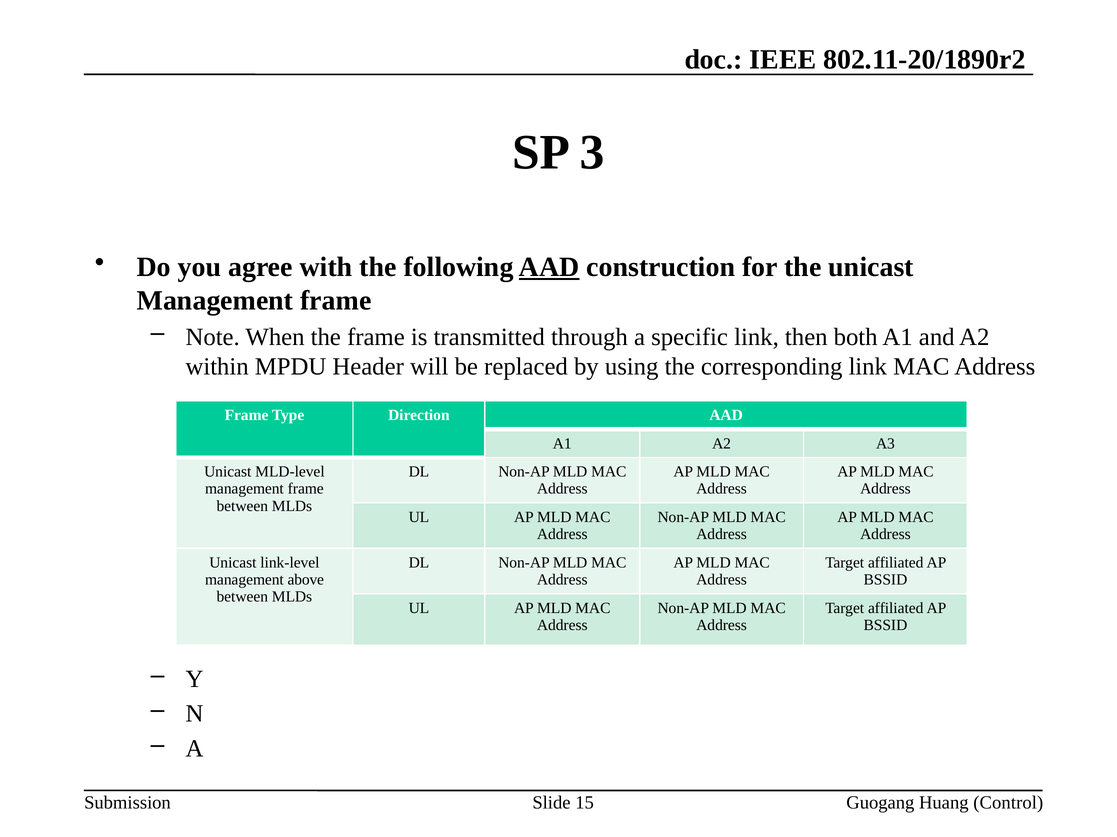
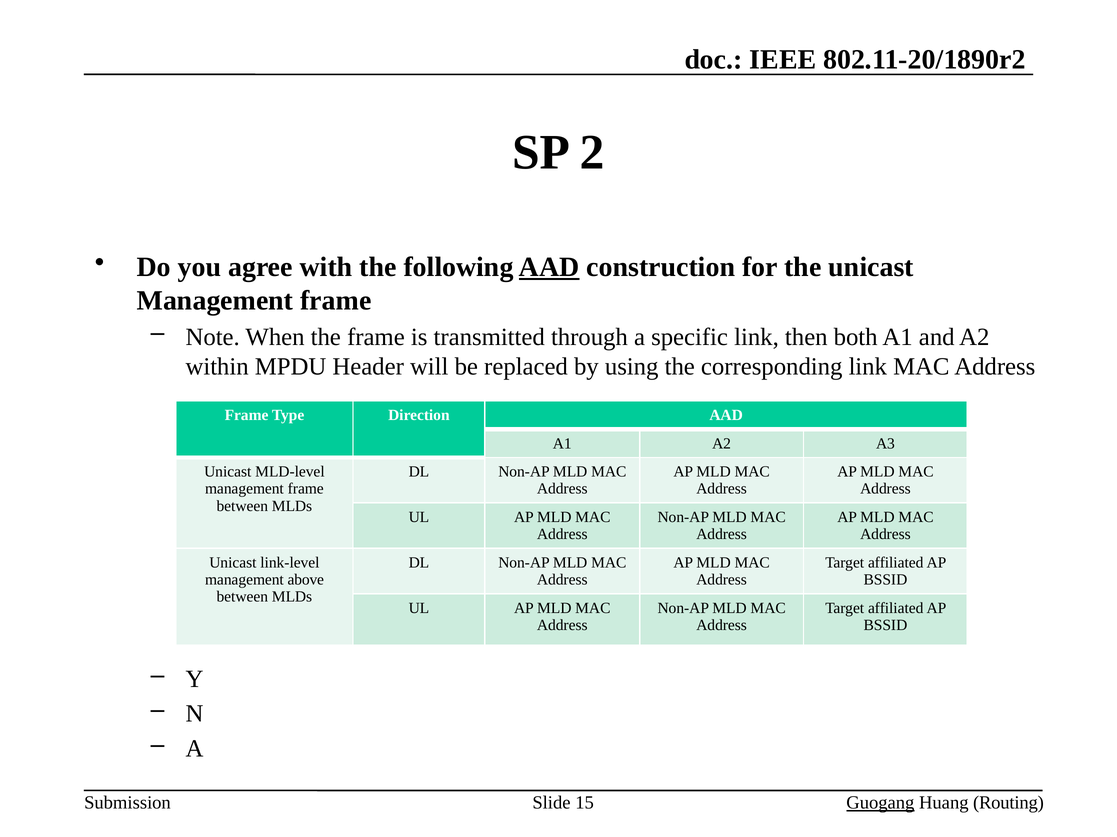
3: 3 -> 2
Guogang underline: none -> present
Control: Control -> Routing
